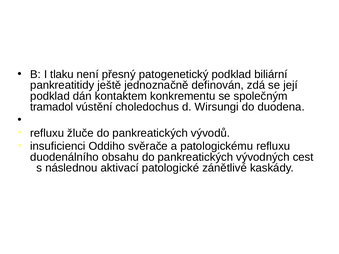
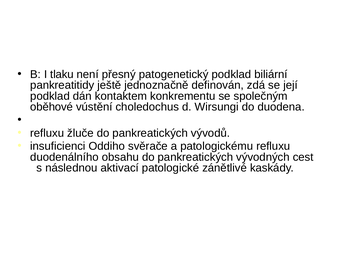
tramadol: tramadol -> oběhové
